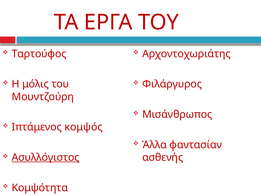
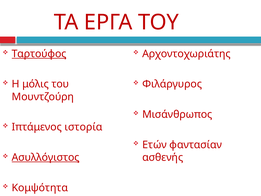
Ταρτούφος underline: none -> present
κομψός: κομψός -> ιστορία
Άλλα: Άλλα -> Ετών
